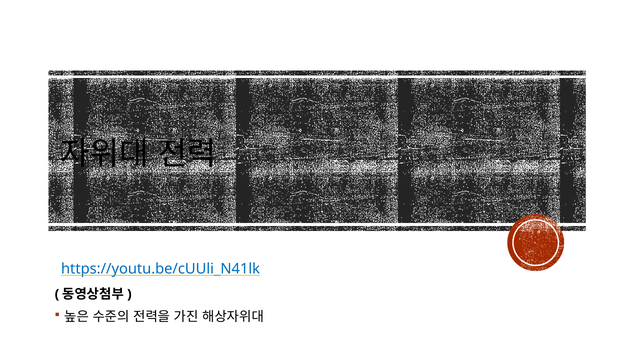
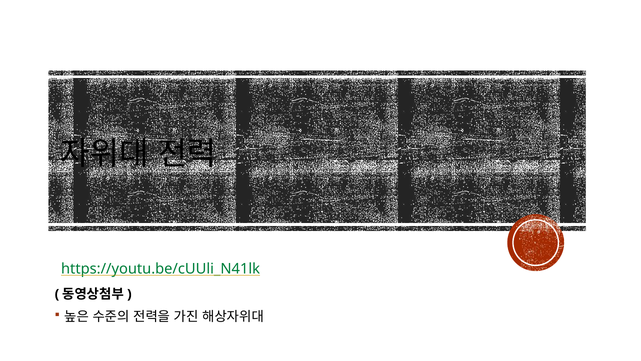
https://youtu.be/cUUli_N41lk colour: blue -> green
